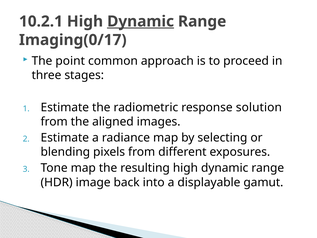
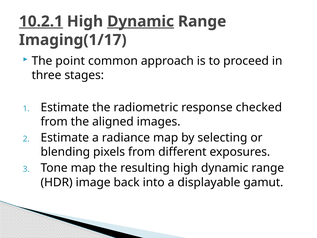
10.2.1 underline: none -> present
Imaging(0/17: Imaging(0/17 -> Imaging(1/17
solution: solution -> checked
